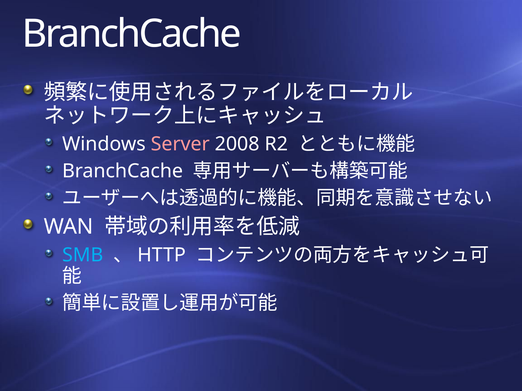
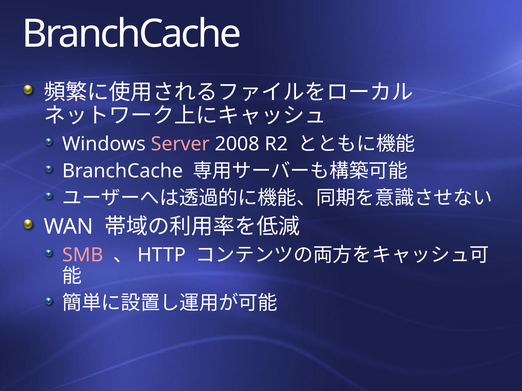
SMB colour: light blue -> pink
